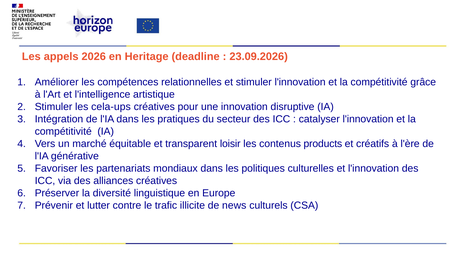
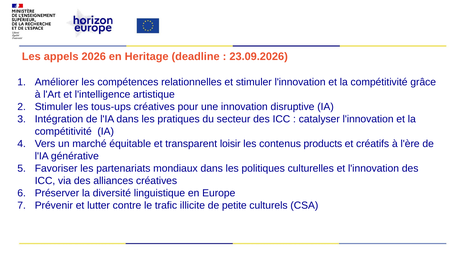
cela-ups: cela-ups -> tous-ups
news: news -> petite
